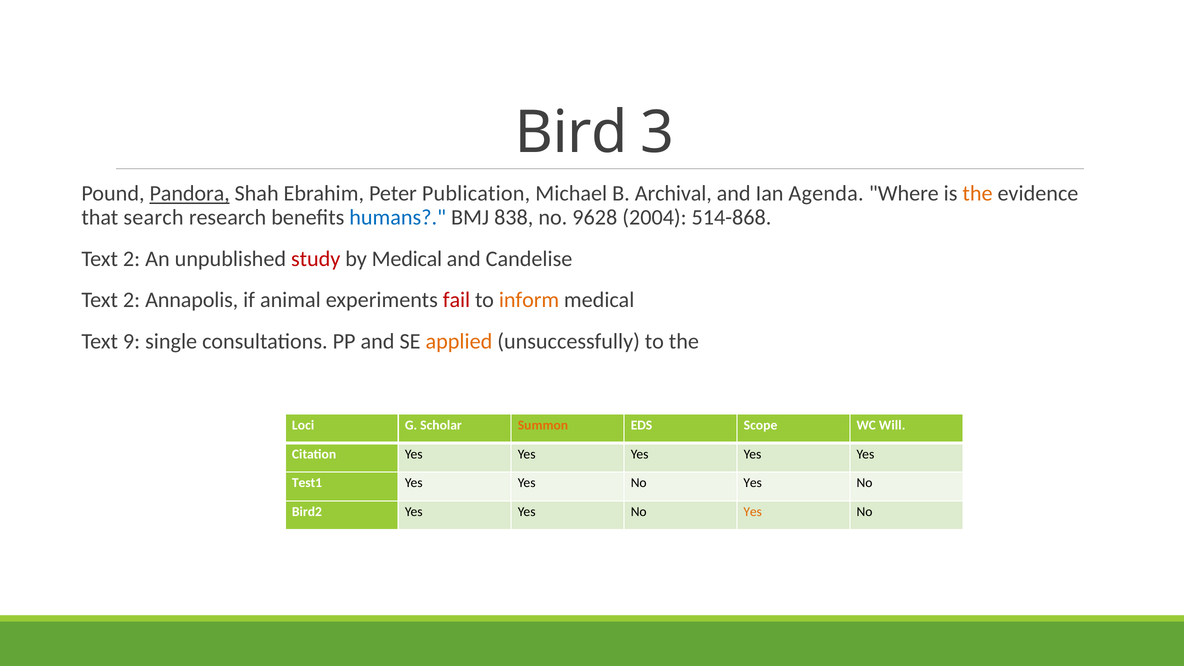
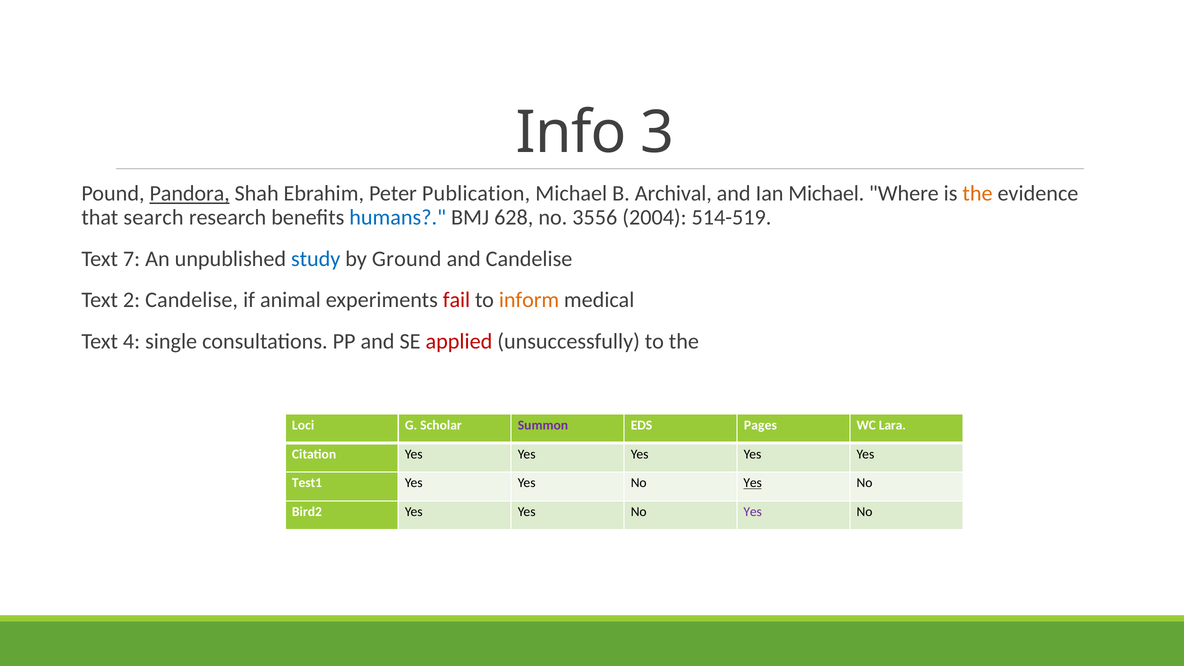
Bird: Bird -> Info
Ian Agenda: Agenda -> Michael
838: 838 -> 628
9628: 9628 -> 3556
514-868: 514-868 -> 514-519
2 at (132, 259): 2 -> 7
study colour: red -> blue
by Medical: Medical -> Ground
2 Annapolis: Annapolis -> Candelise
9: 9 -> 4
applied colour: orange -> red
Summon colour: orange -> purple
Scope: Scope -> Pages
Will: Will -> Lara
Yes at (753, 483) underline: none -> present
Yes at (753, 512) colour: orange -> purple
